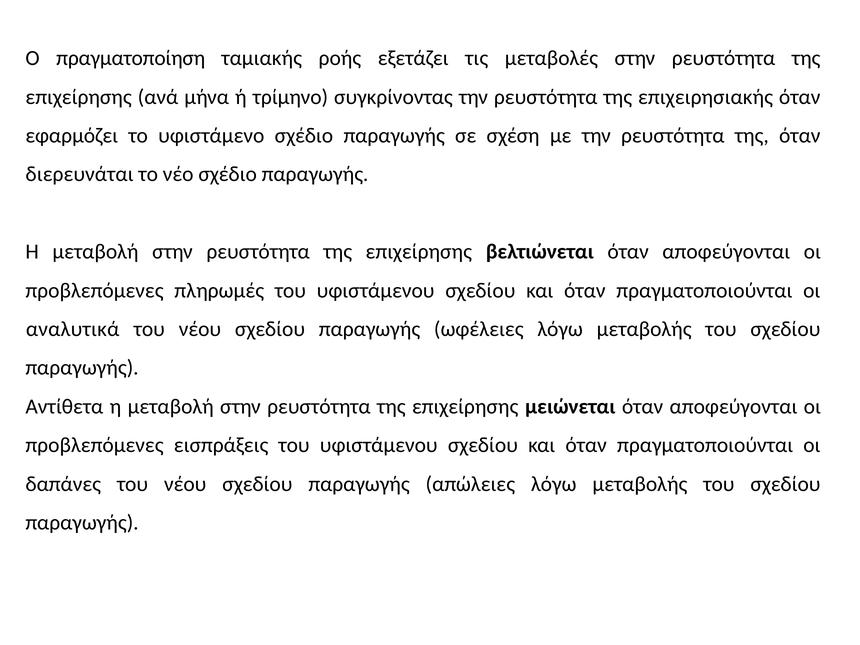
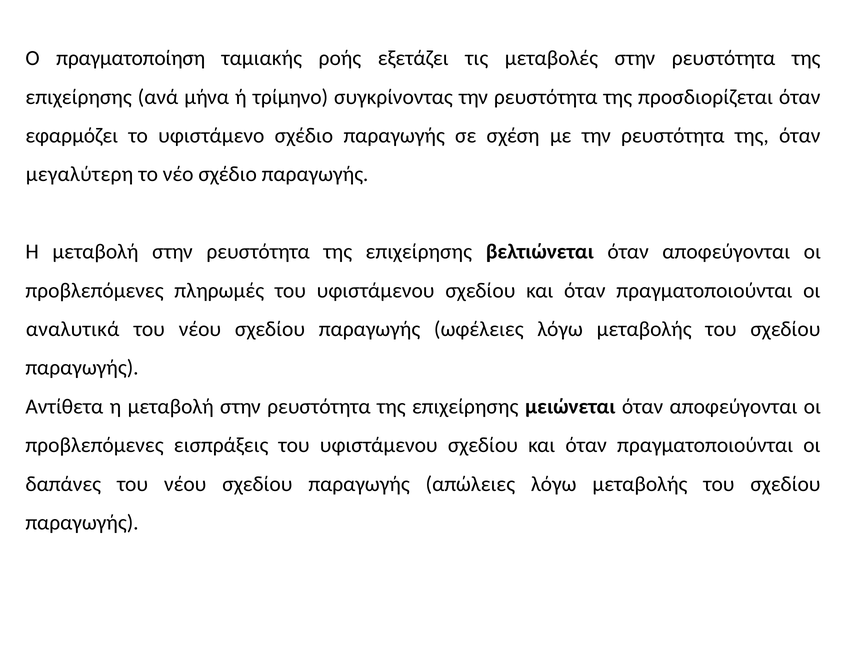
επιχειρησιακής: επιχειρησιακής -> προσδιορίζεται
διερευνάται: διερευνάται -> μεγαλύτερη
